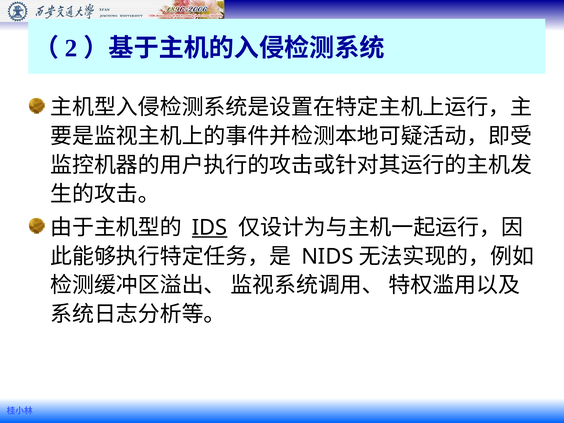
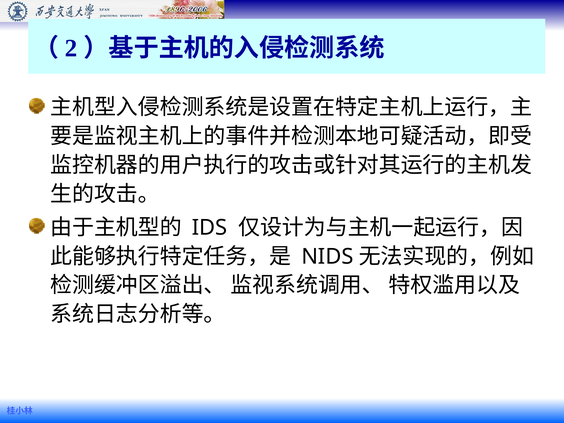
IDS underline: present -> none
